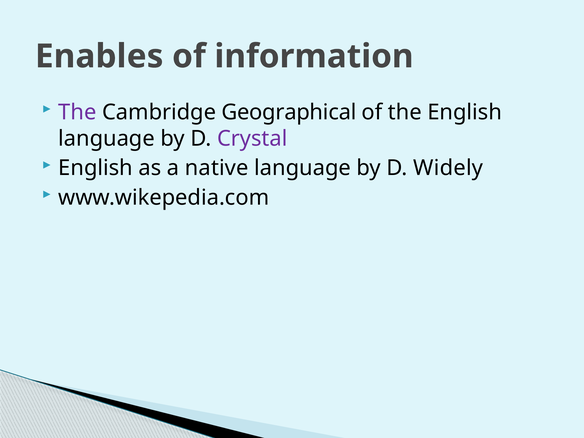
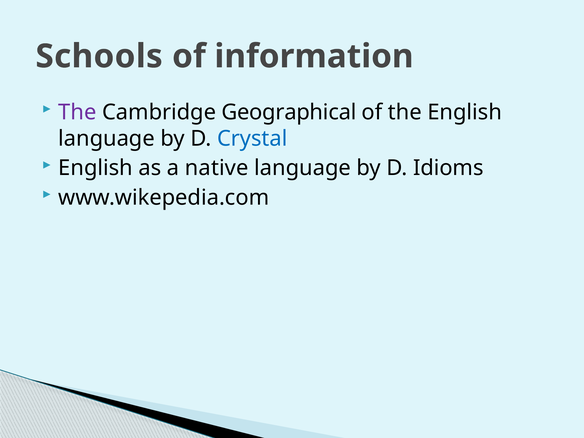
Enables: Enables -> Schools
Crystal colour: purple -> blue
Widely: Widely -> Idioms
